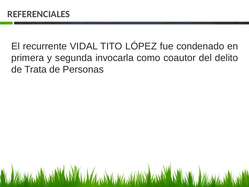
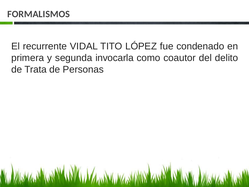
REFERENCIALES: REFERENCIALES -> FORMALISMOS
